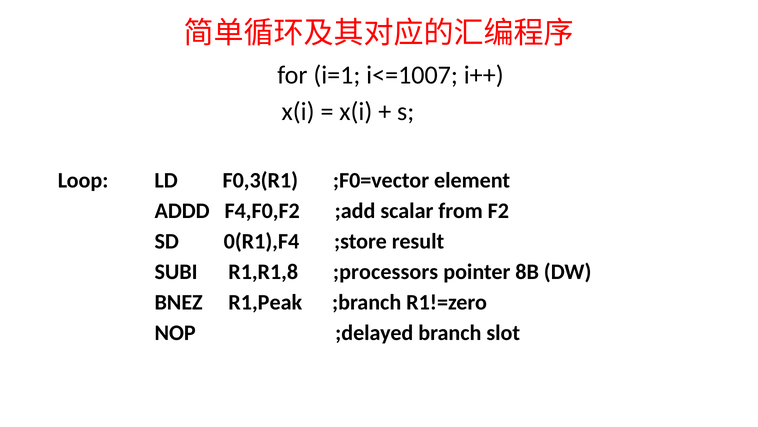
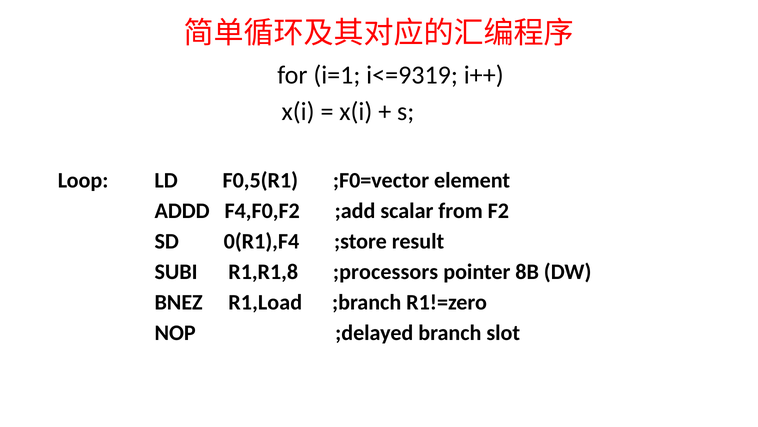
i<=1007: i<=1007 -> i<=9319
F0,3(R1: F0,3(R1 -> F0,5(R1
R1,Peak: R1,Peak -> R1,Load
